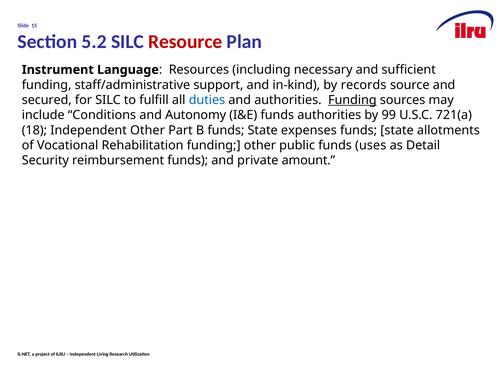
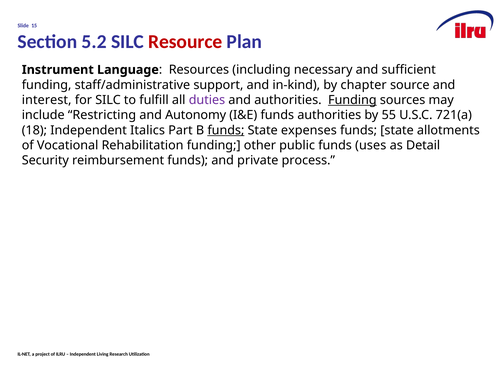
records: records -> chapter
secured: secured -> interest
duties colour: blue -> purple
Conditions: Conditions -> Restricting
99: 99 -> 55
Independent Other: Other -> Italics
funds at (226, 130) underline: none -> present
amount: amount -> process
